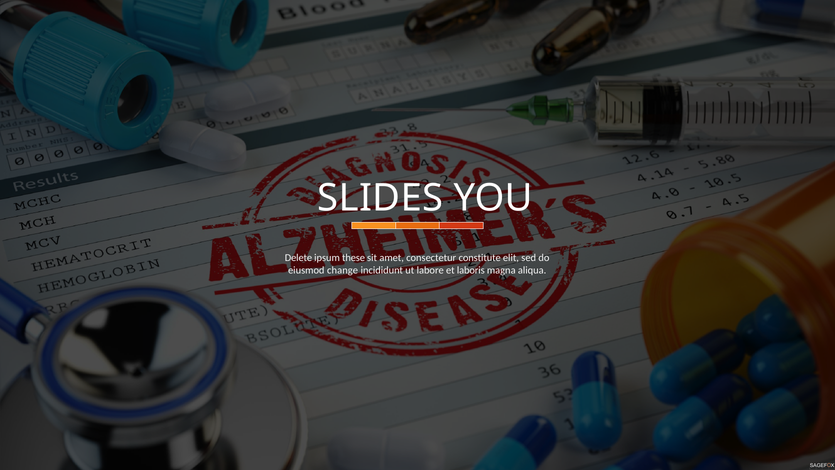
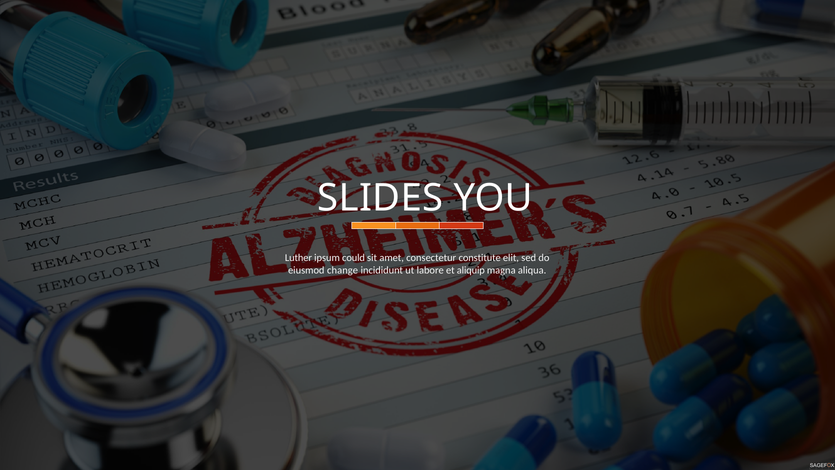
Delete: Delete -> Luther
these: these -> could
laboris: laboris -> aliquip
